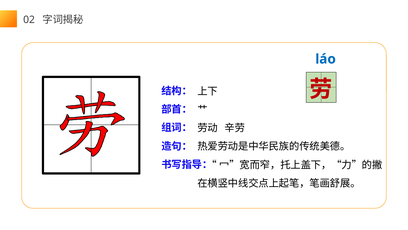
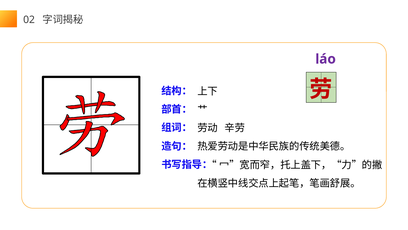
láo colour: blue -> purple
